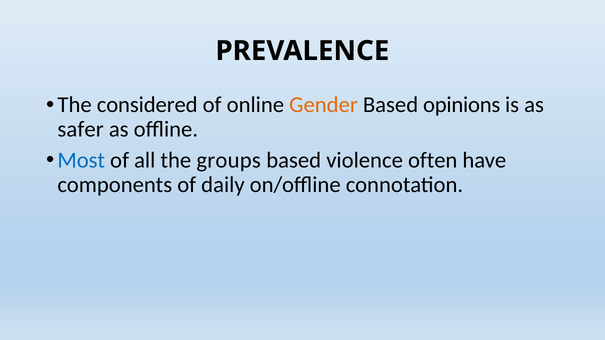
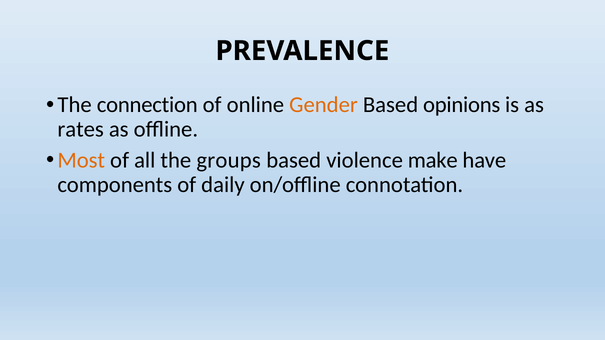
considered: considered -> connection
safer: safer -> rates
Most colour: blue -> orange
often: often -> make
